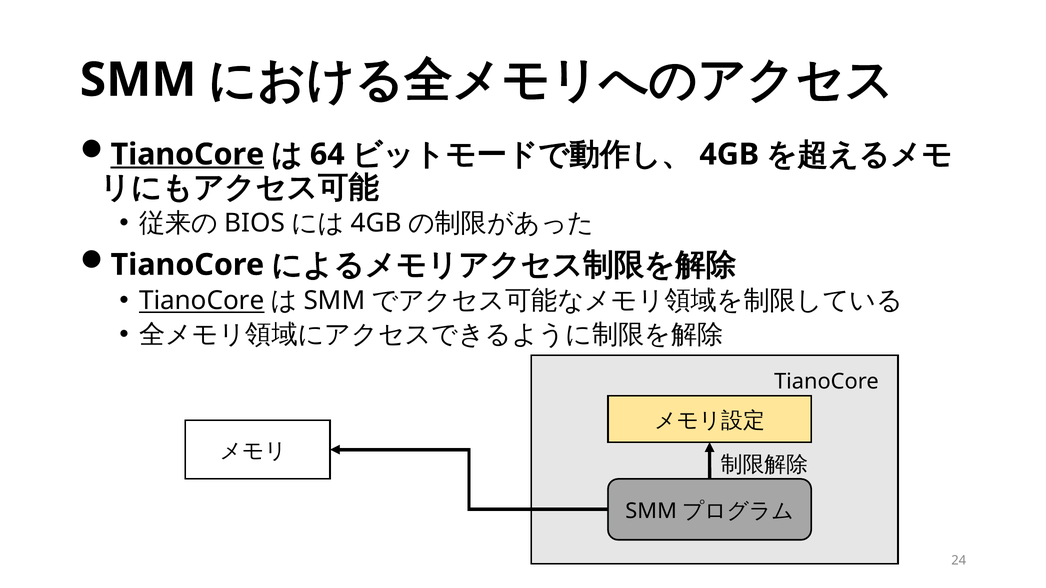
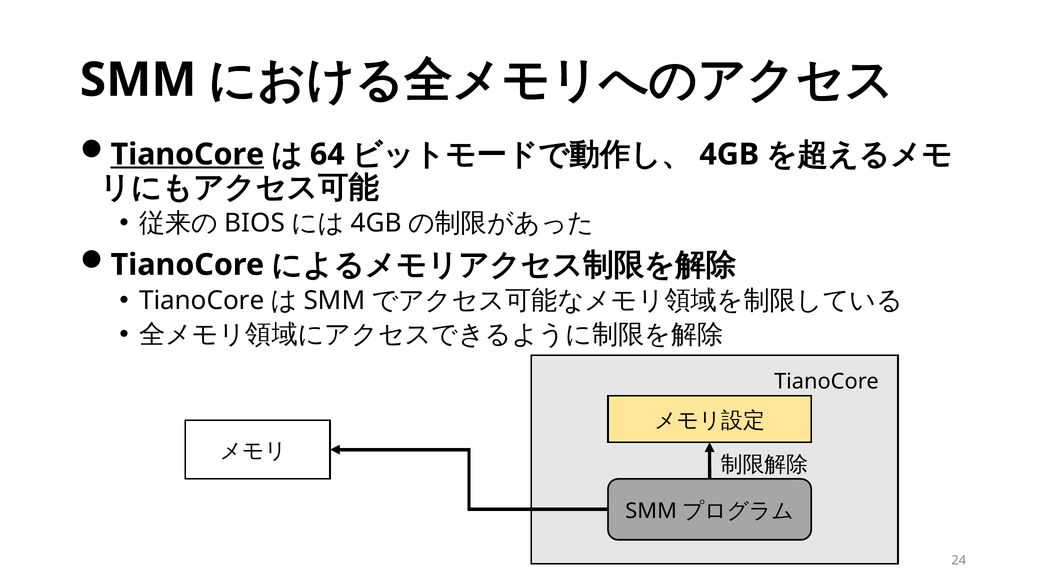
TianoCore at (202, 301) underline: present -> none
